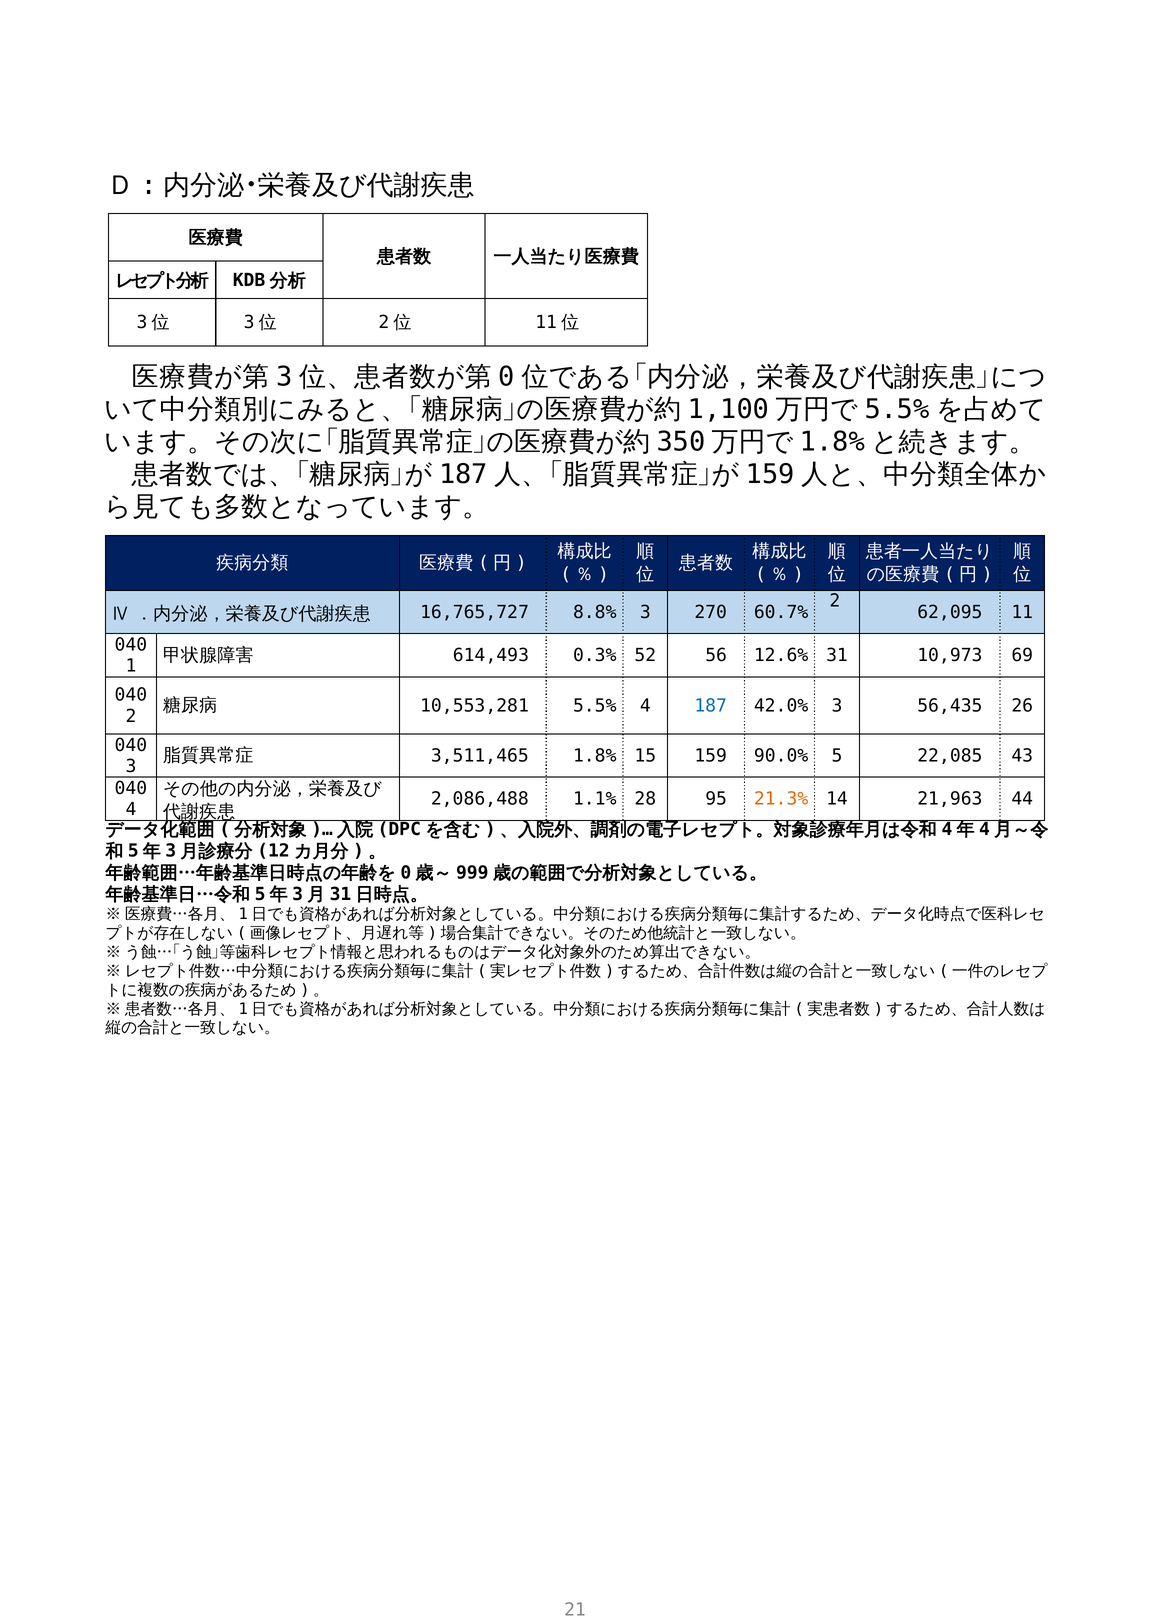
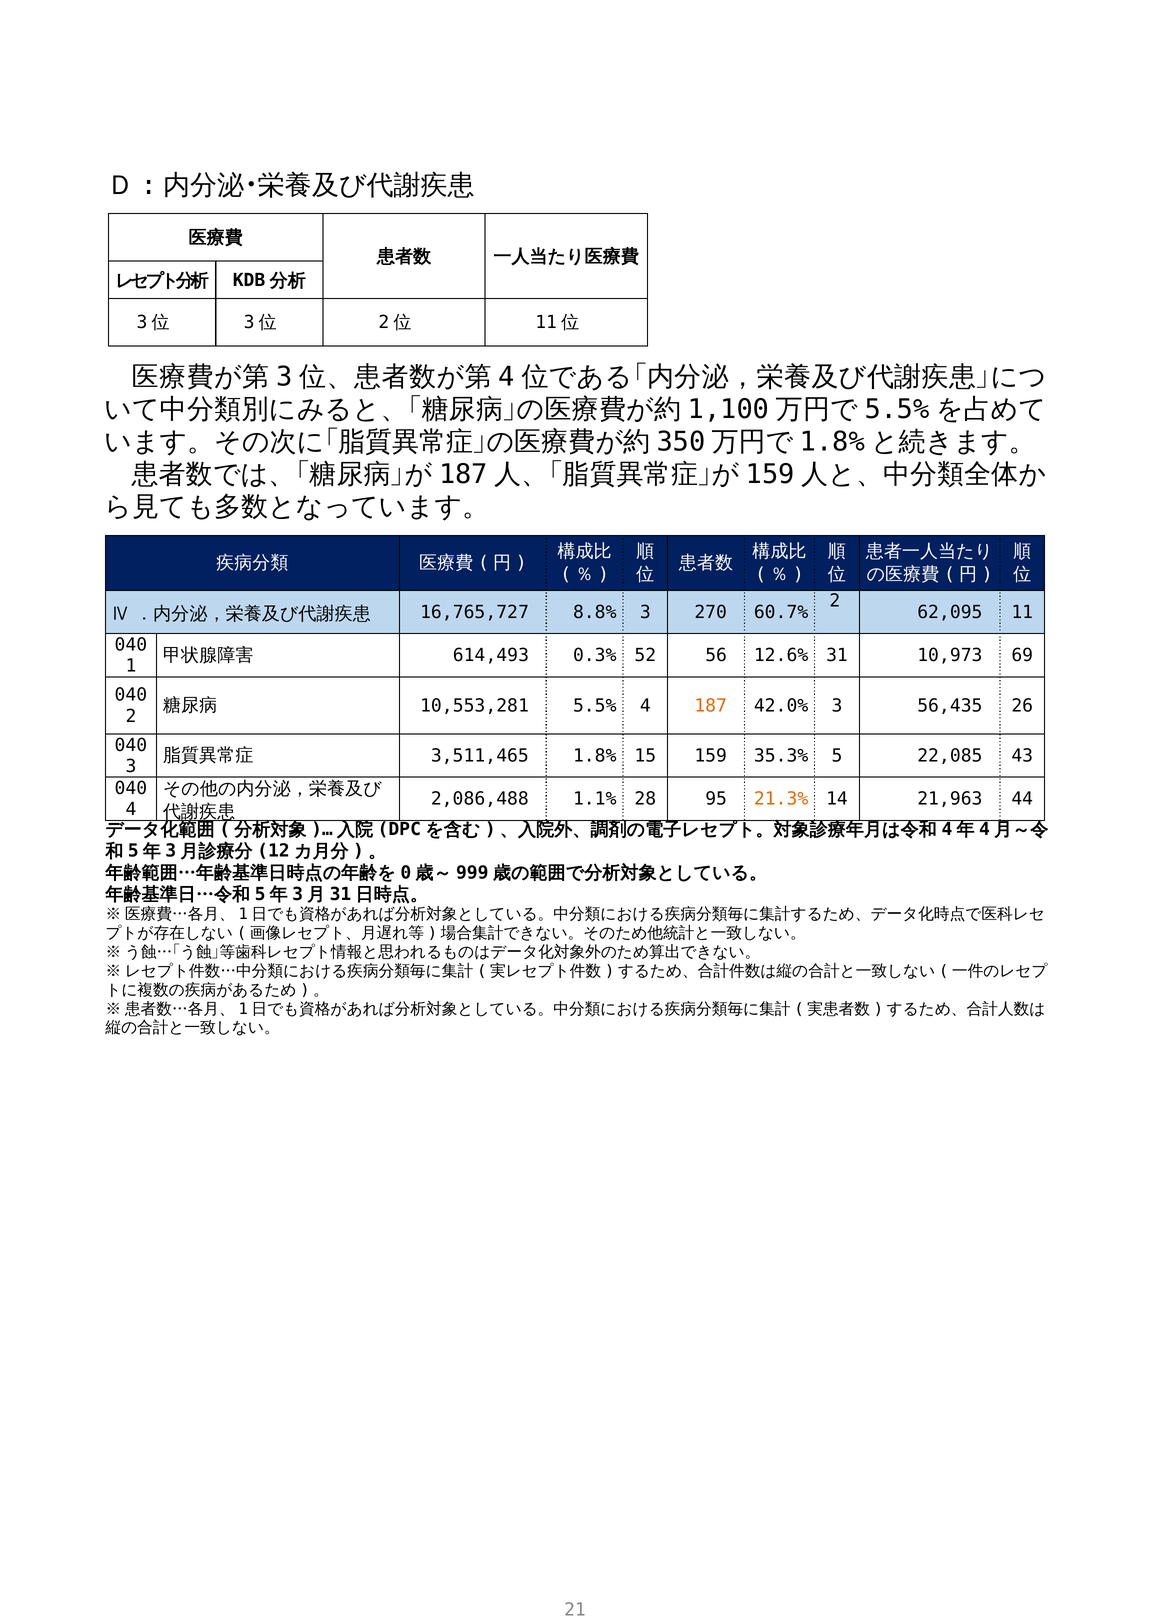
0 at (507, 377): 0 -> 4
187 colour: blue -> orange
90.0%: 90.0% -> 35.3%
